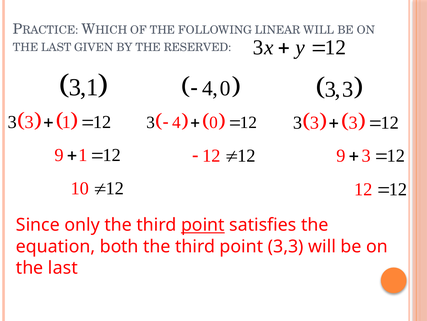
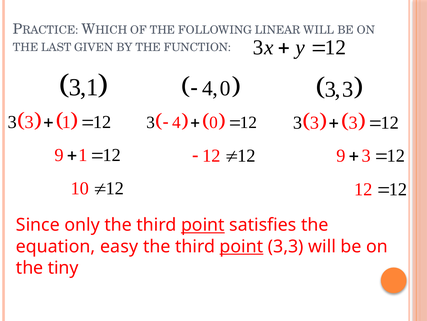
RESERVED: RESERVED -> FUNCTION
both: both -> easy
point at (241, 246) underline: none -> present
last at (63, 267): last -> tiny
